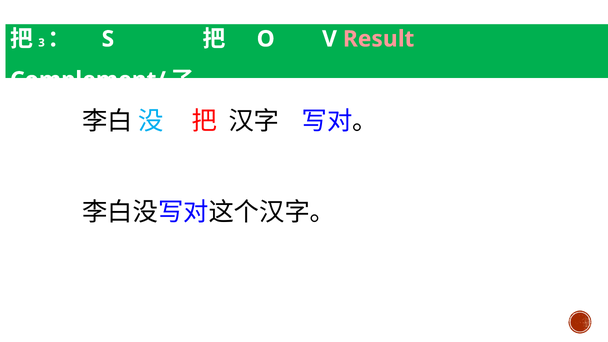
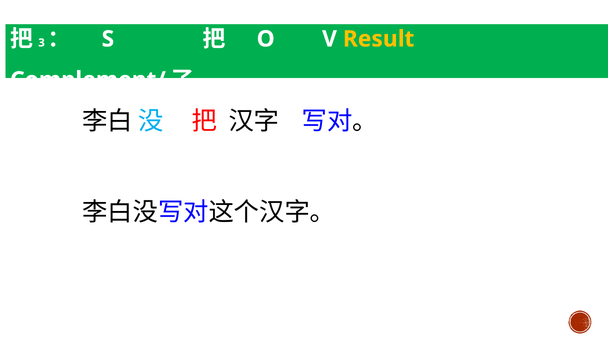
Result colour: pink -> yellow
